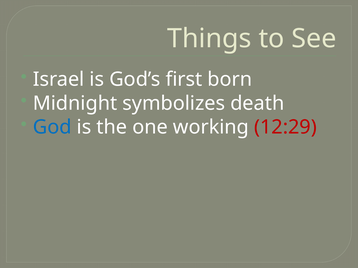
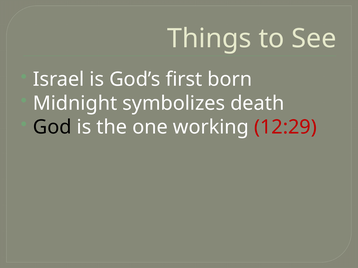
God colour: blue -> black
